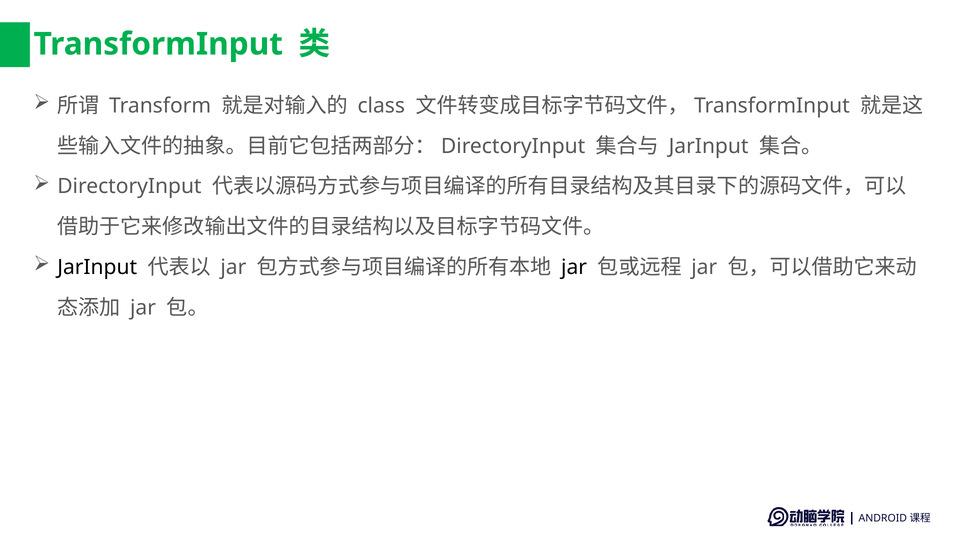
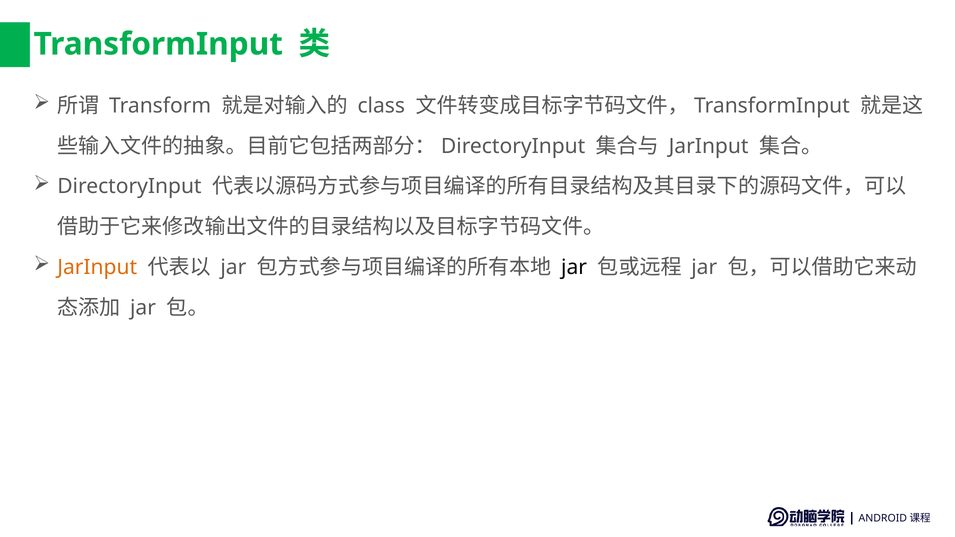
JarInput at (97, 267) colour: black -> orange
